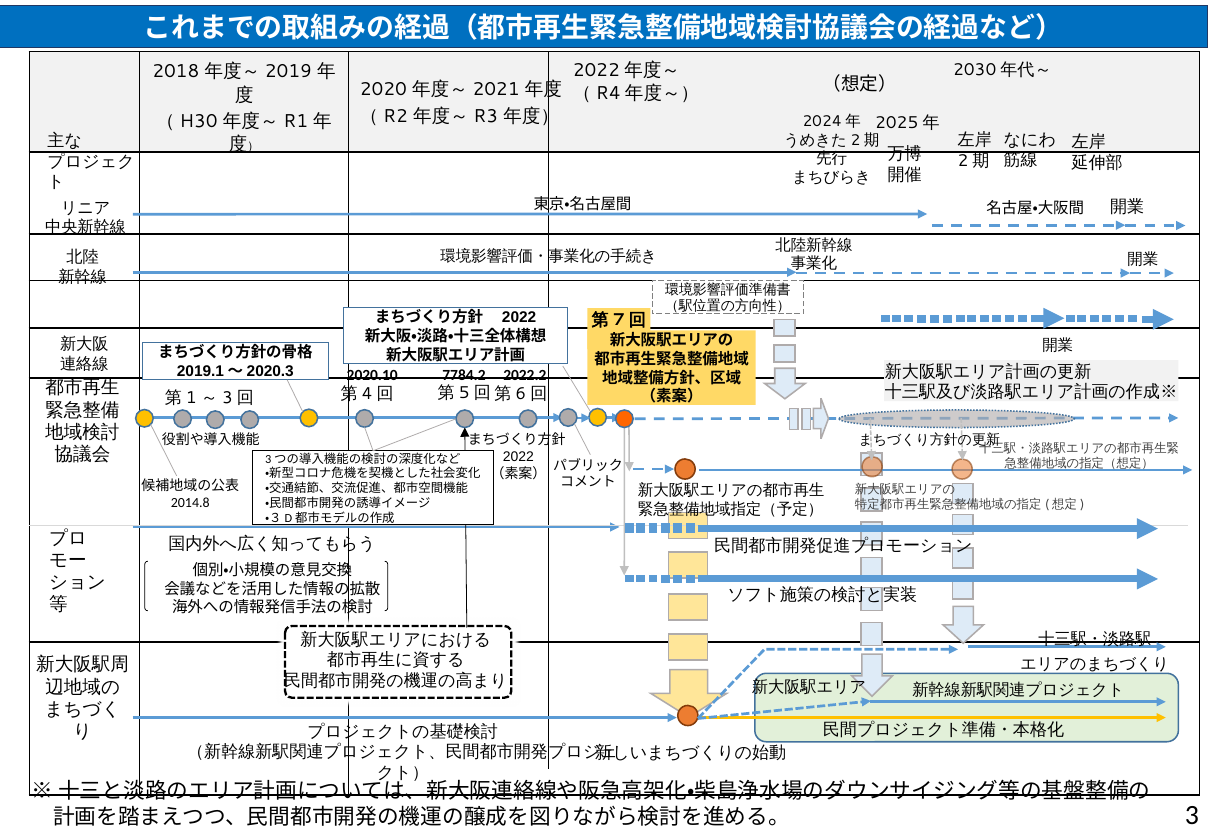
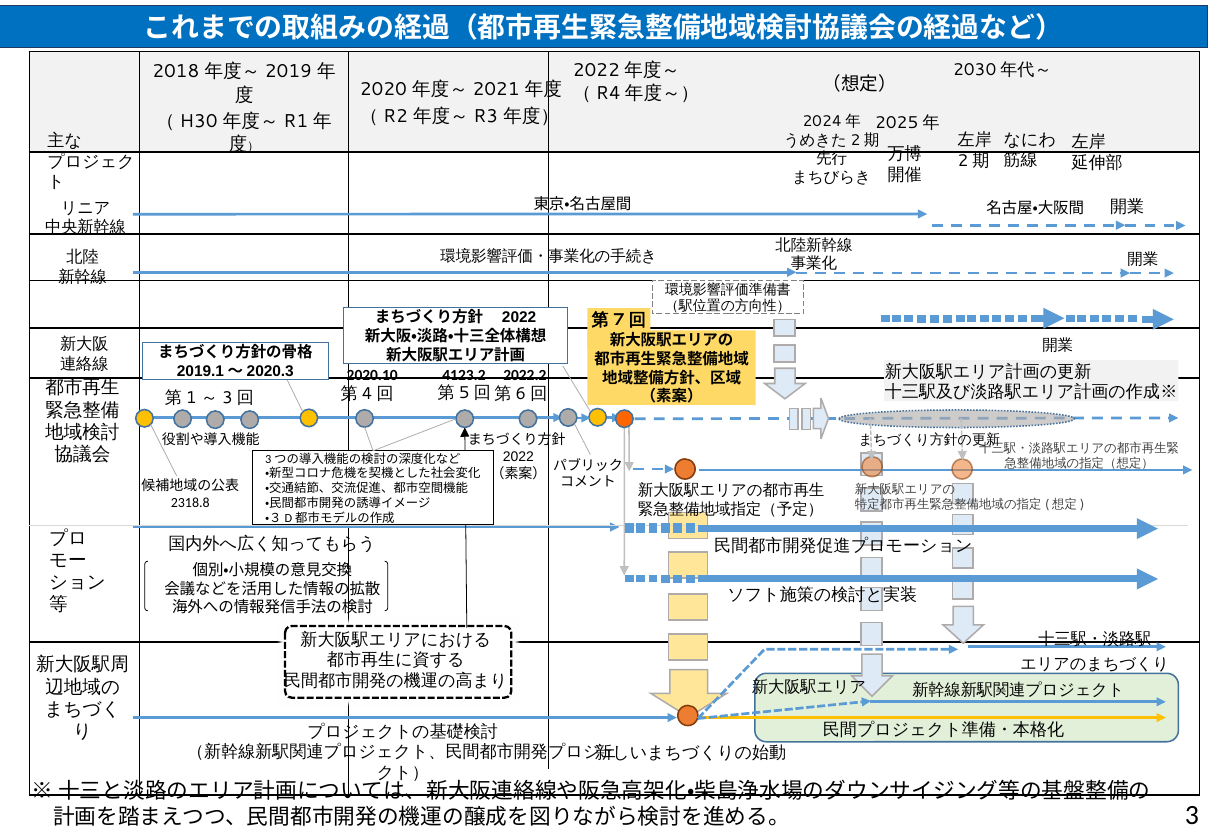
7784.2: 7784.2 -> 4123.2
2014.8: 2014.8 -> 2318.8
